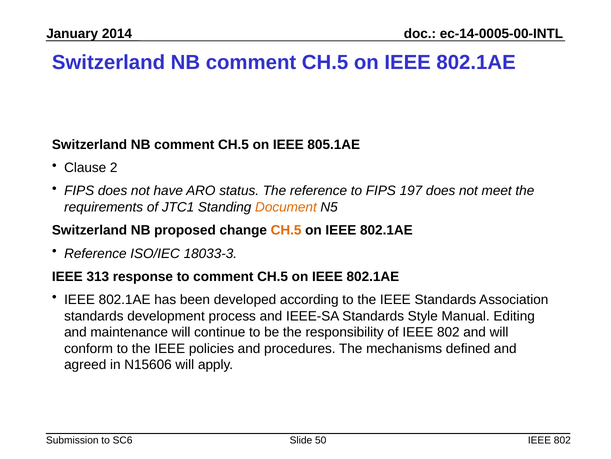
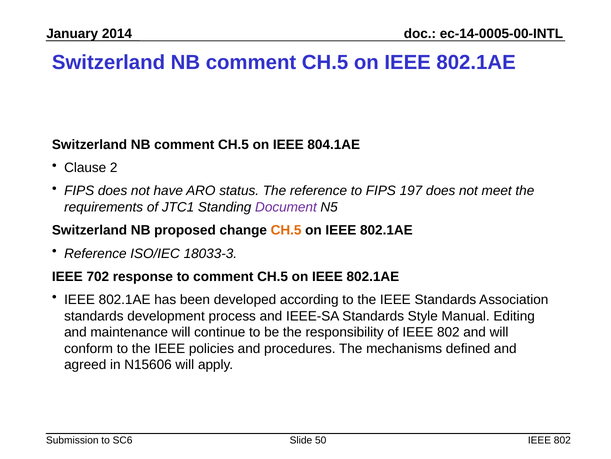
805.1AE: 805.1AE -> 804.1AE
Document colour: orange -> purple
313: 313 -> 702
